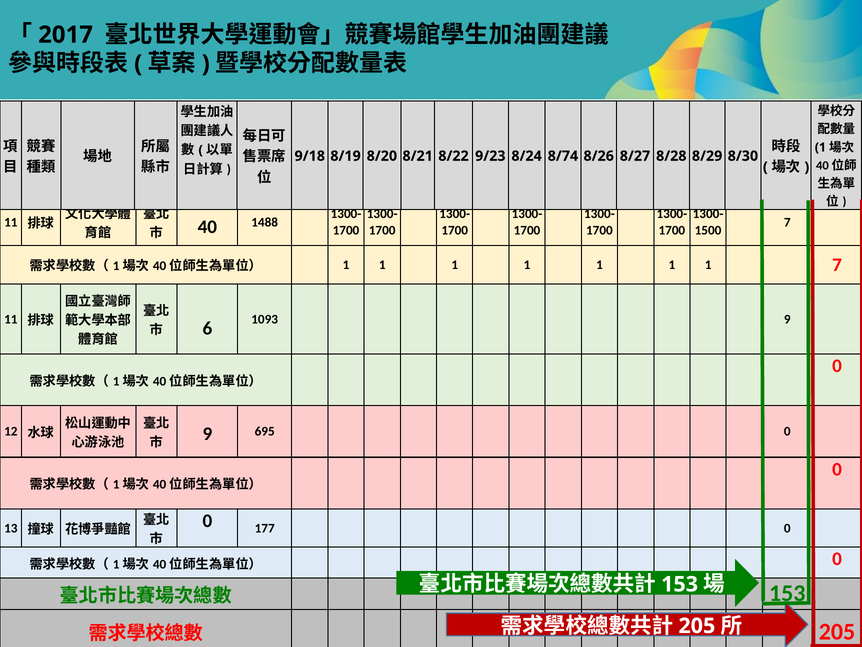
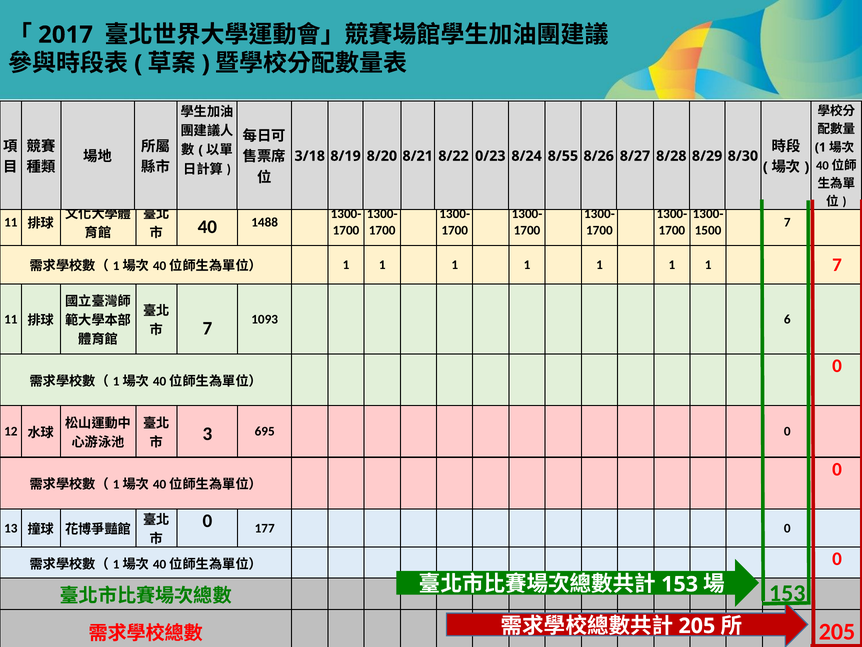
9/18: 9/18 -> 3/18
9/23: 9/23 -> 0/23
8/74: 8/74 -> 8/55
1093 9: 9 -> 6
6 at (207, 328): 6 -> 7
9 at (207, 433): 9 -> 3
